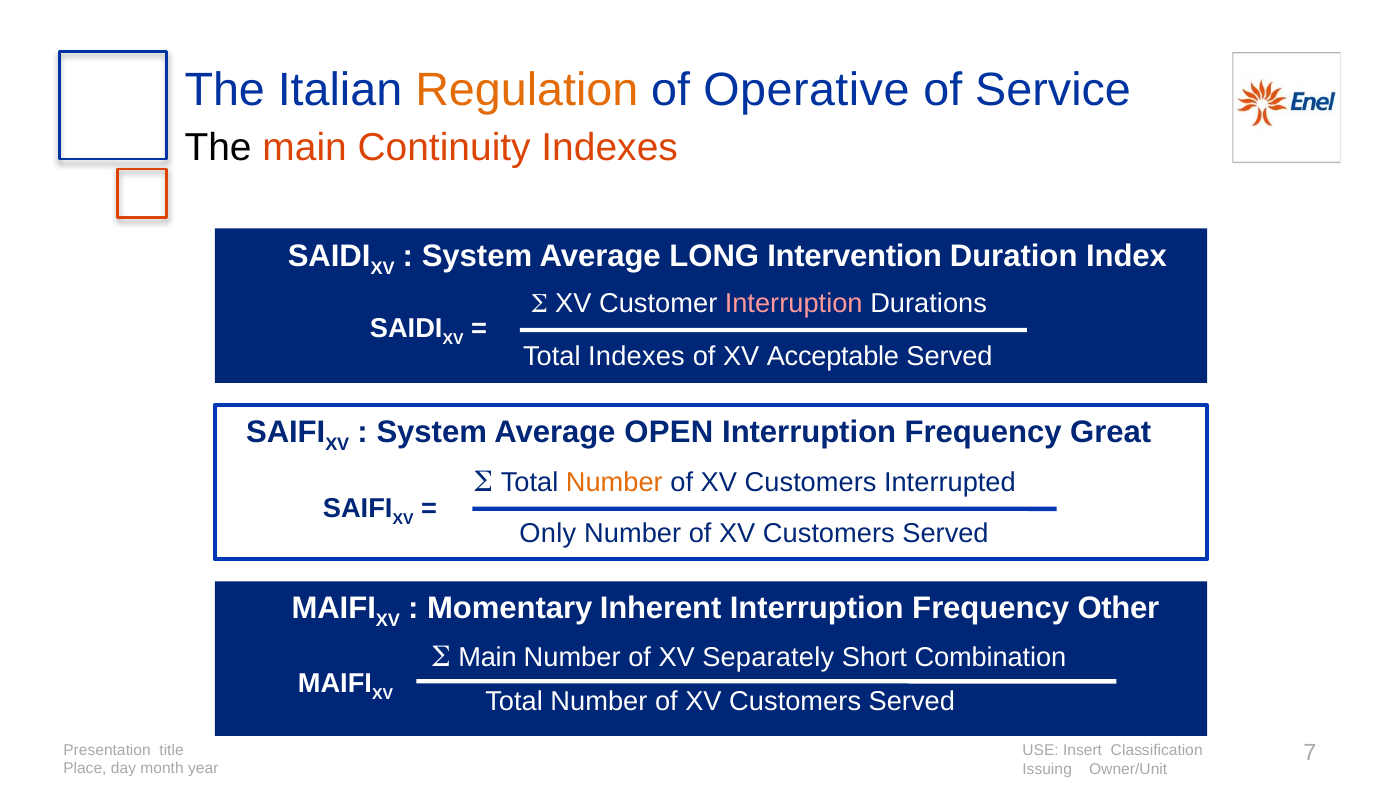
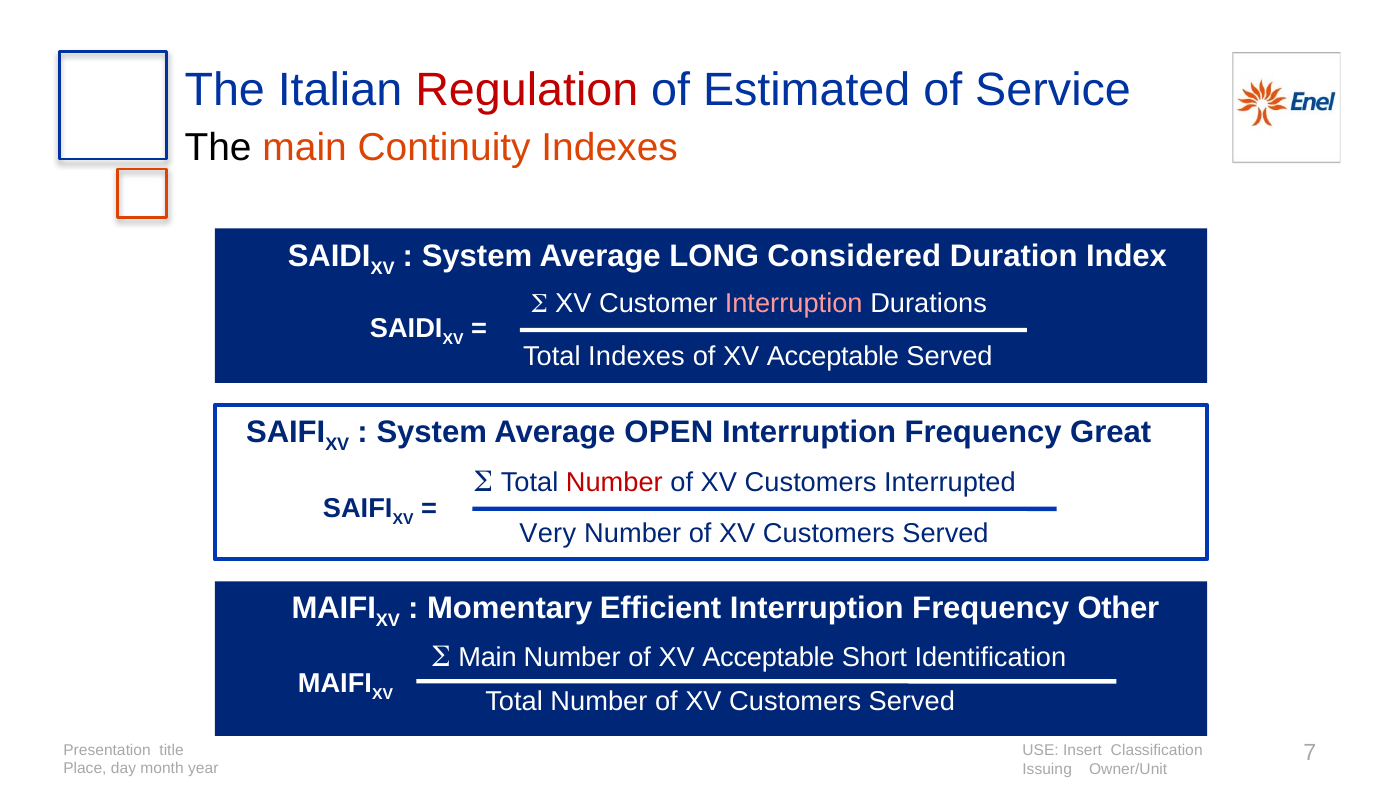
Regulation colour: orange -> red
Operative: Operative -> Estimated
Intervention: Intervention -> Considered
Number at (614, 482) colour: orange -> red
Only: Only -> Very
Inherent: Inherent -> Efficient
Number of XV Separately: Separately -> Acceptable
Combination: Combination -> Identification
